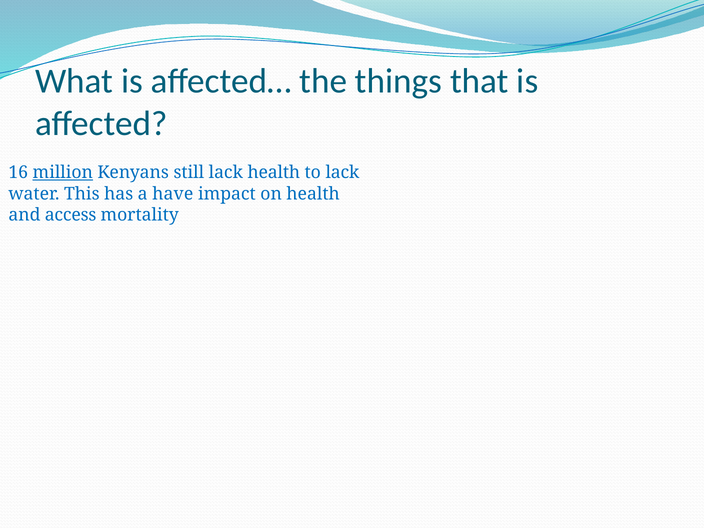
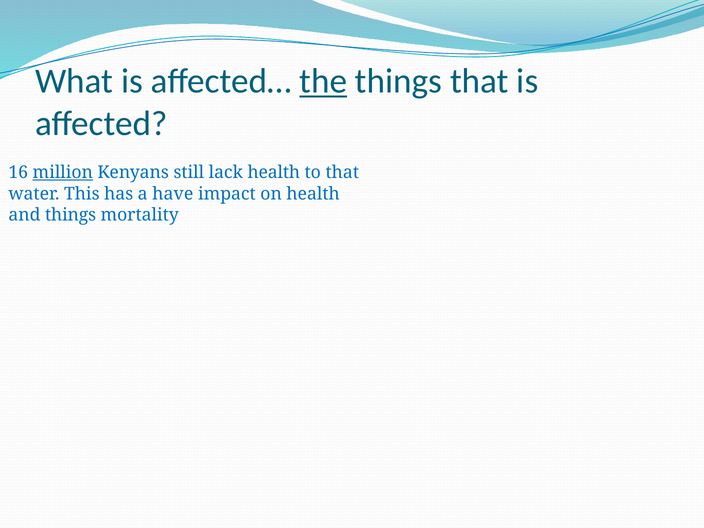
the underline: none -> present
to lack: lack -> that
and access: access -> things
